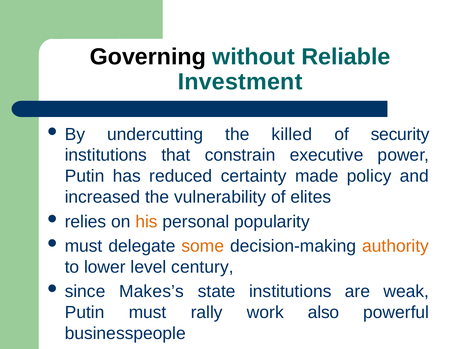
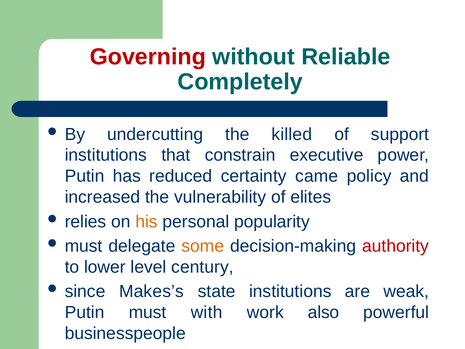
Governing colour: black -> red
Investment: Investment -> Completely
security: security -> support
made: made -> came
authority colour: orange -> red
rally: rally -> with
